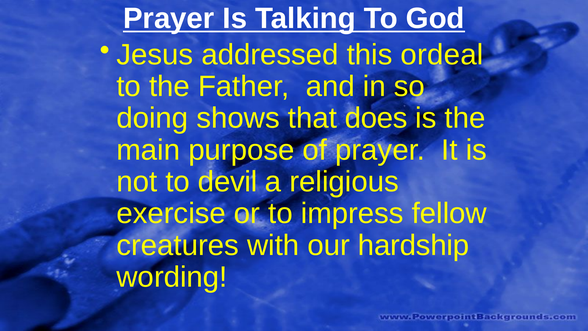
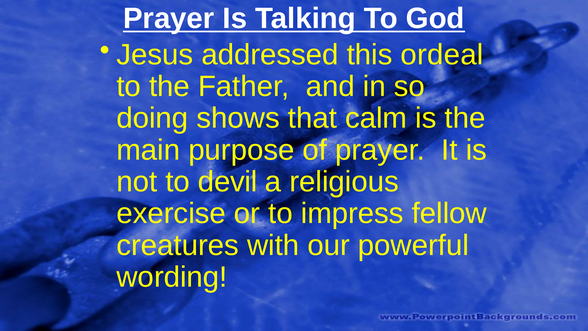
does: does -> calm
hardship: hardship -> powerful
